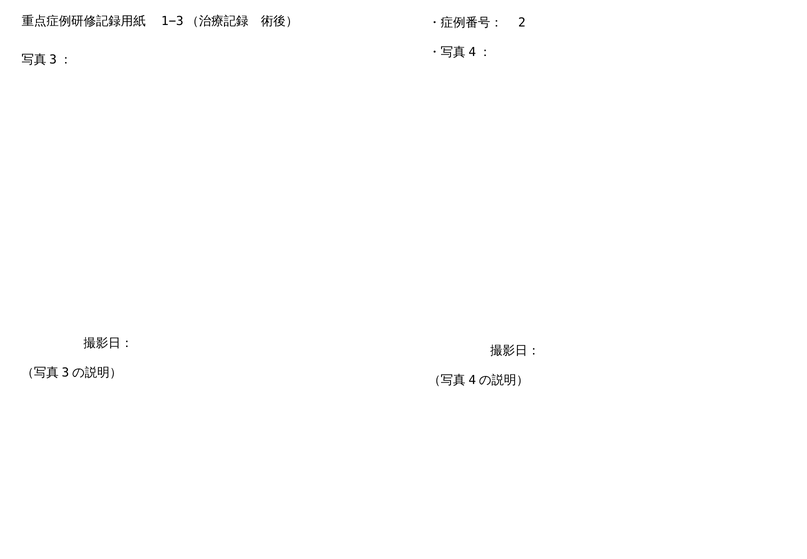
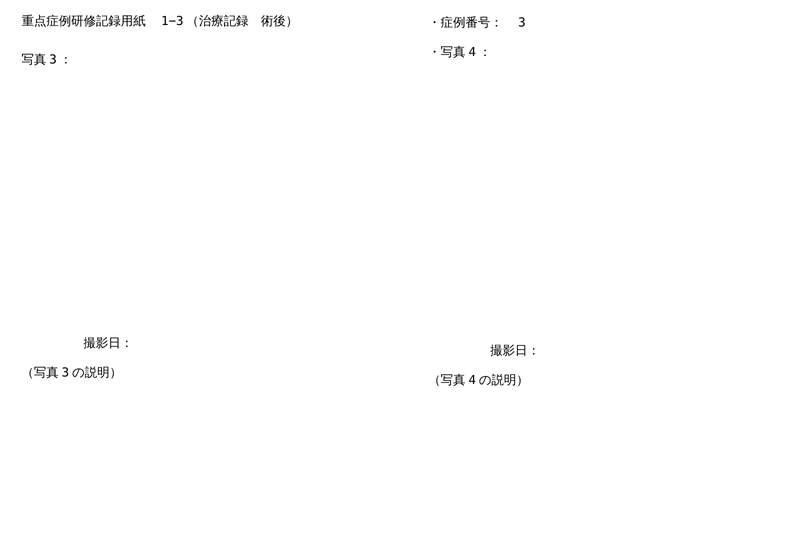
2: 2 -> 3
